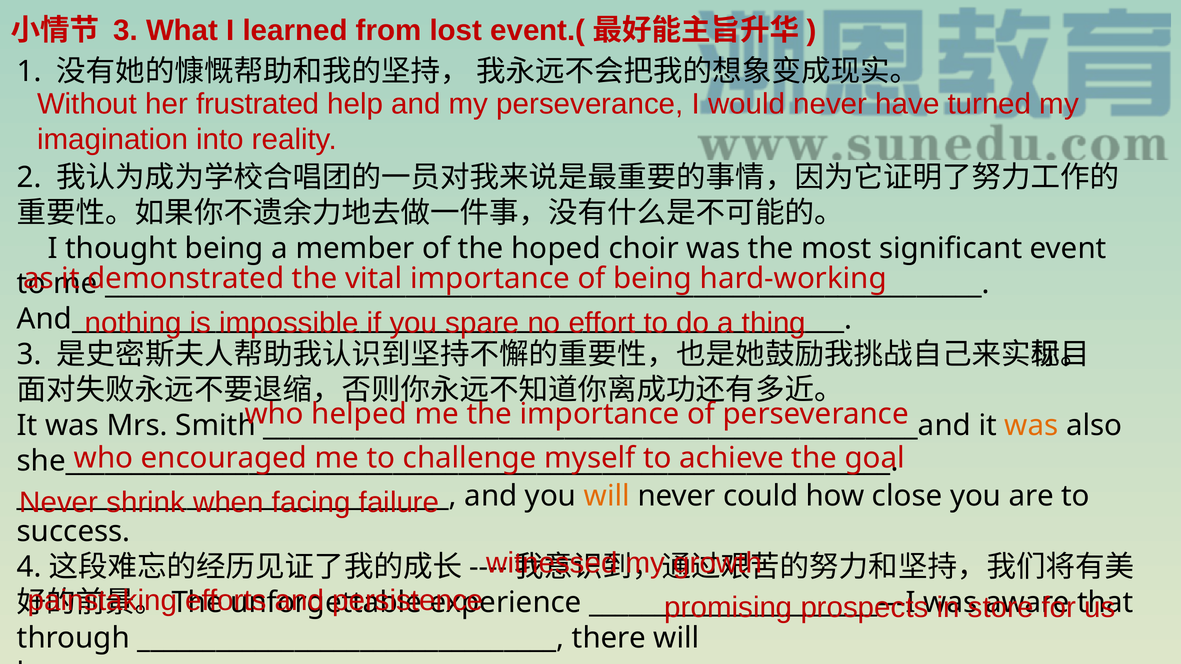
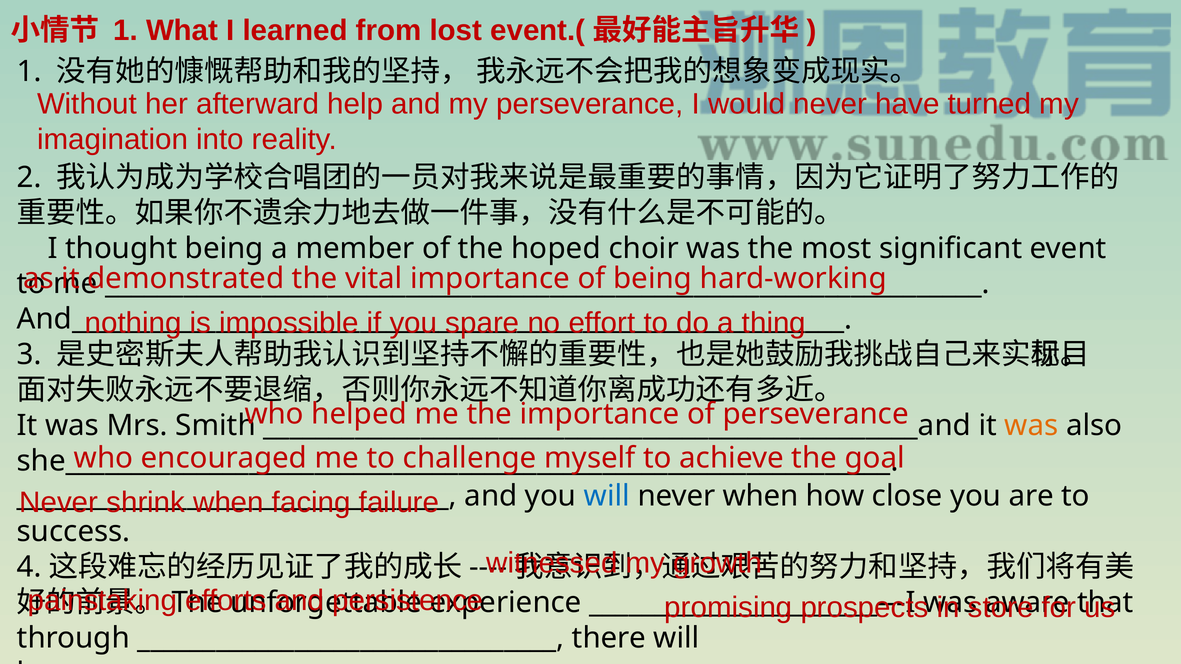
3 at (126, 30): 3 -> 1
frustrated: frustrated -> afterward
will at (607, 496) colour: orange -> blue
never could: could -> when
